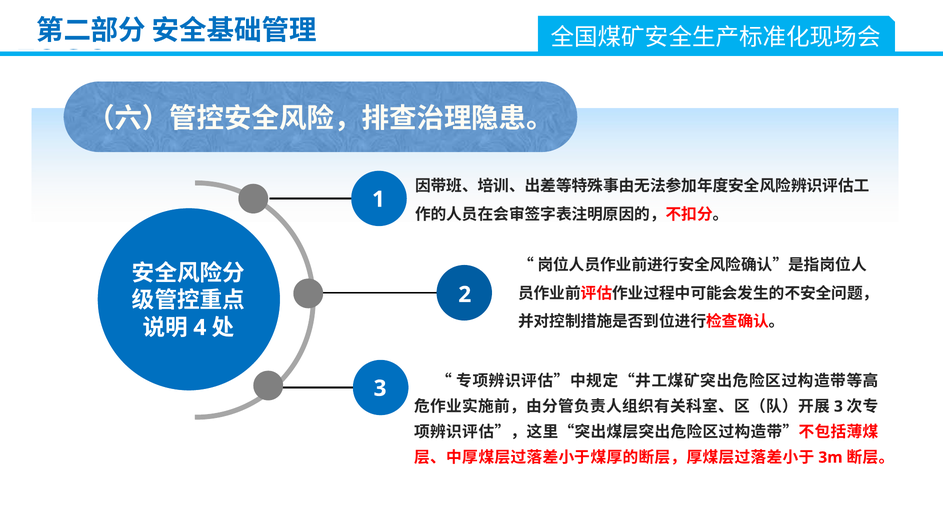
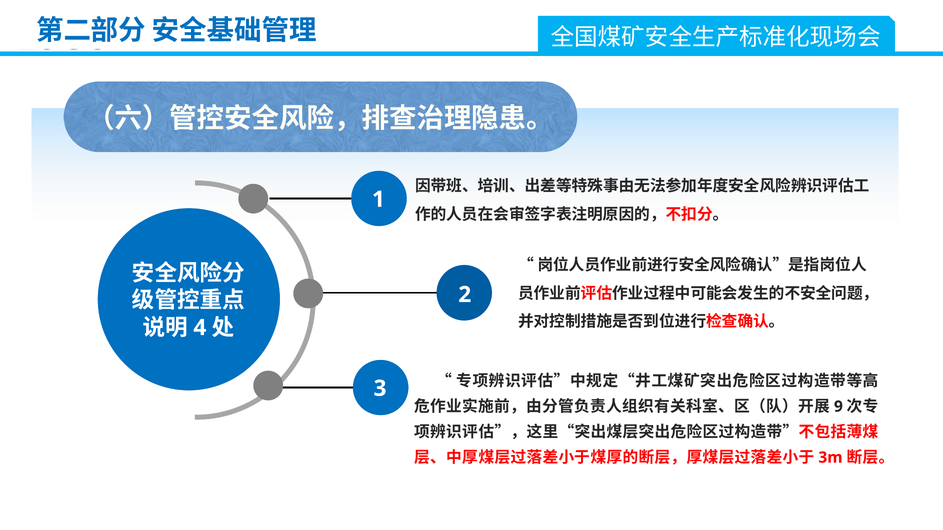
3 at (838, 407): 3 -> 9
